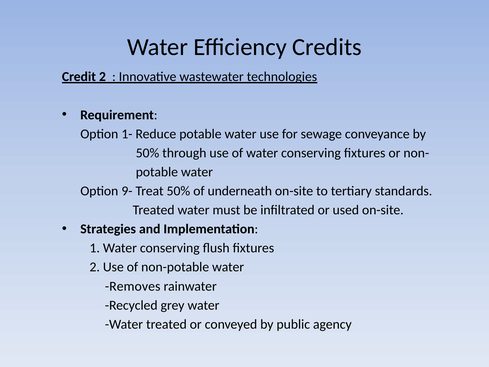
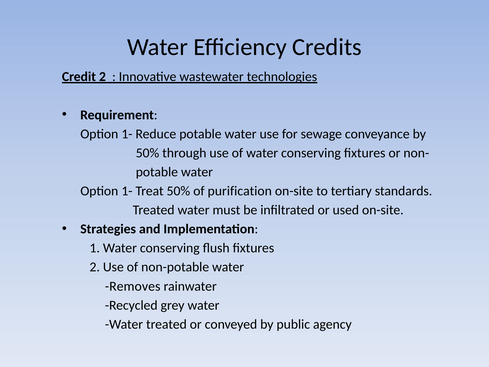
9- at (127, 191): 9- -> 1-
underneath: underneath -> purification
